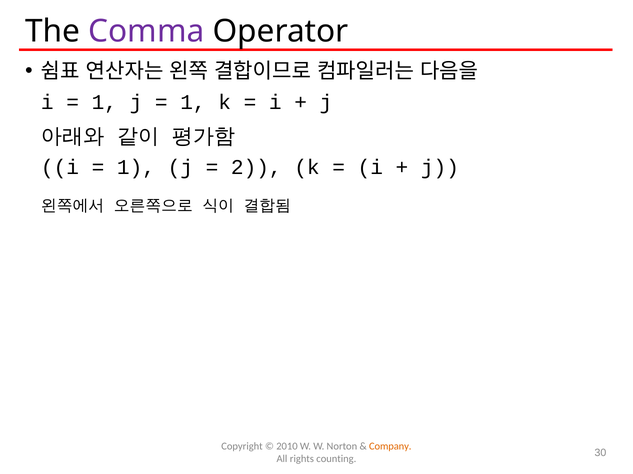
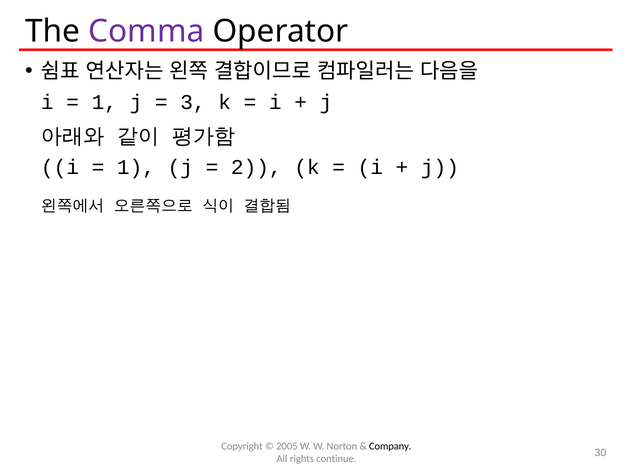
1 at (193, 103): 1 -> 3
2010: 2010 -> 2005
Company colour: orange -> black
counting: counting -> continue
